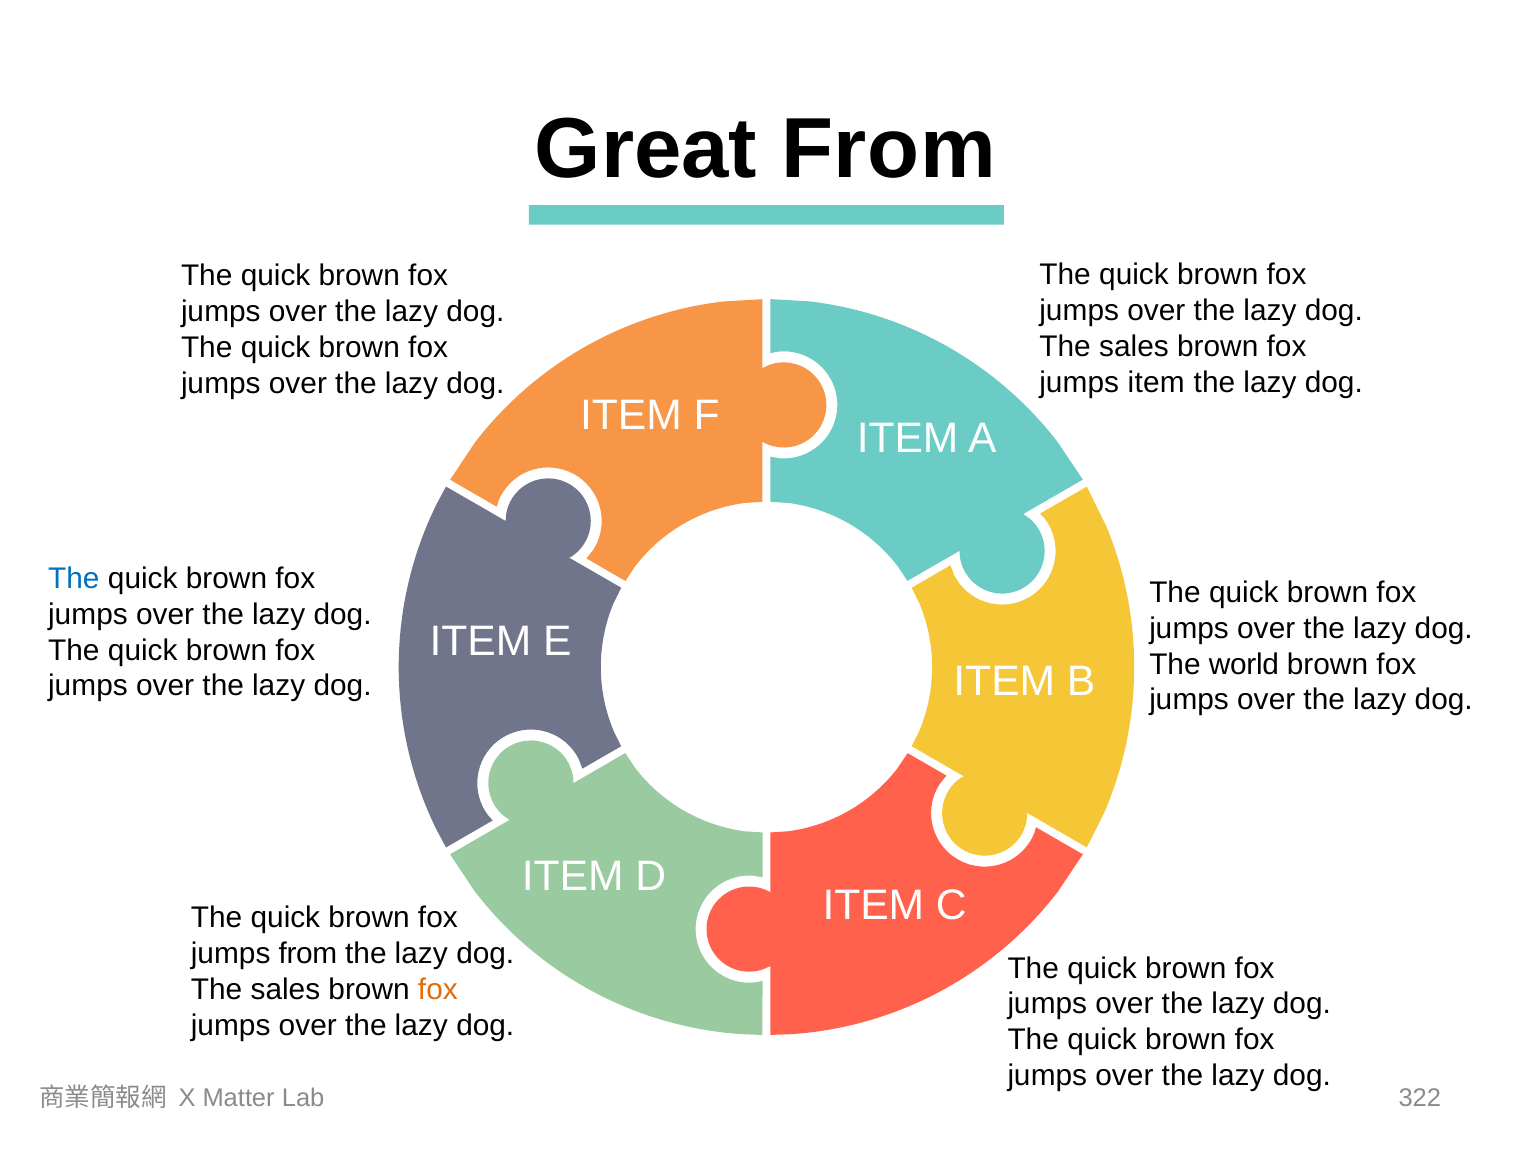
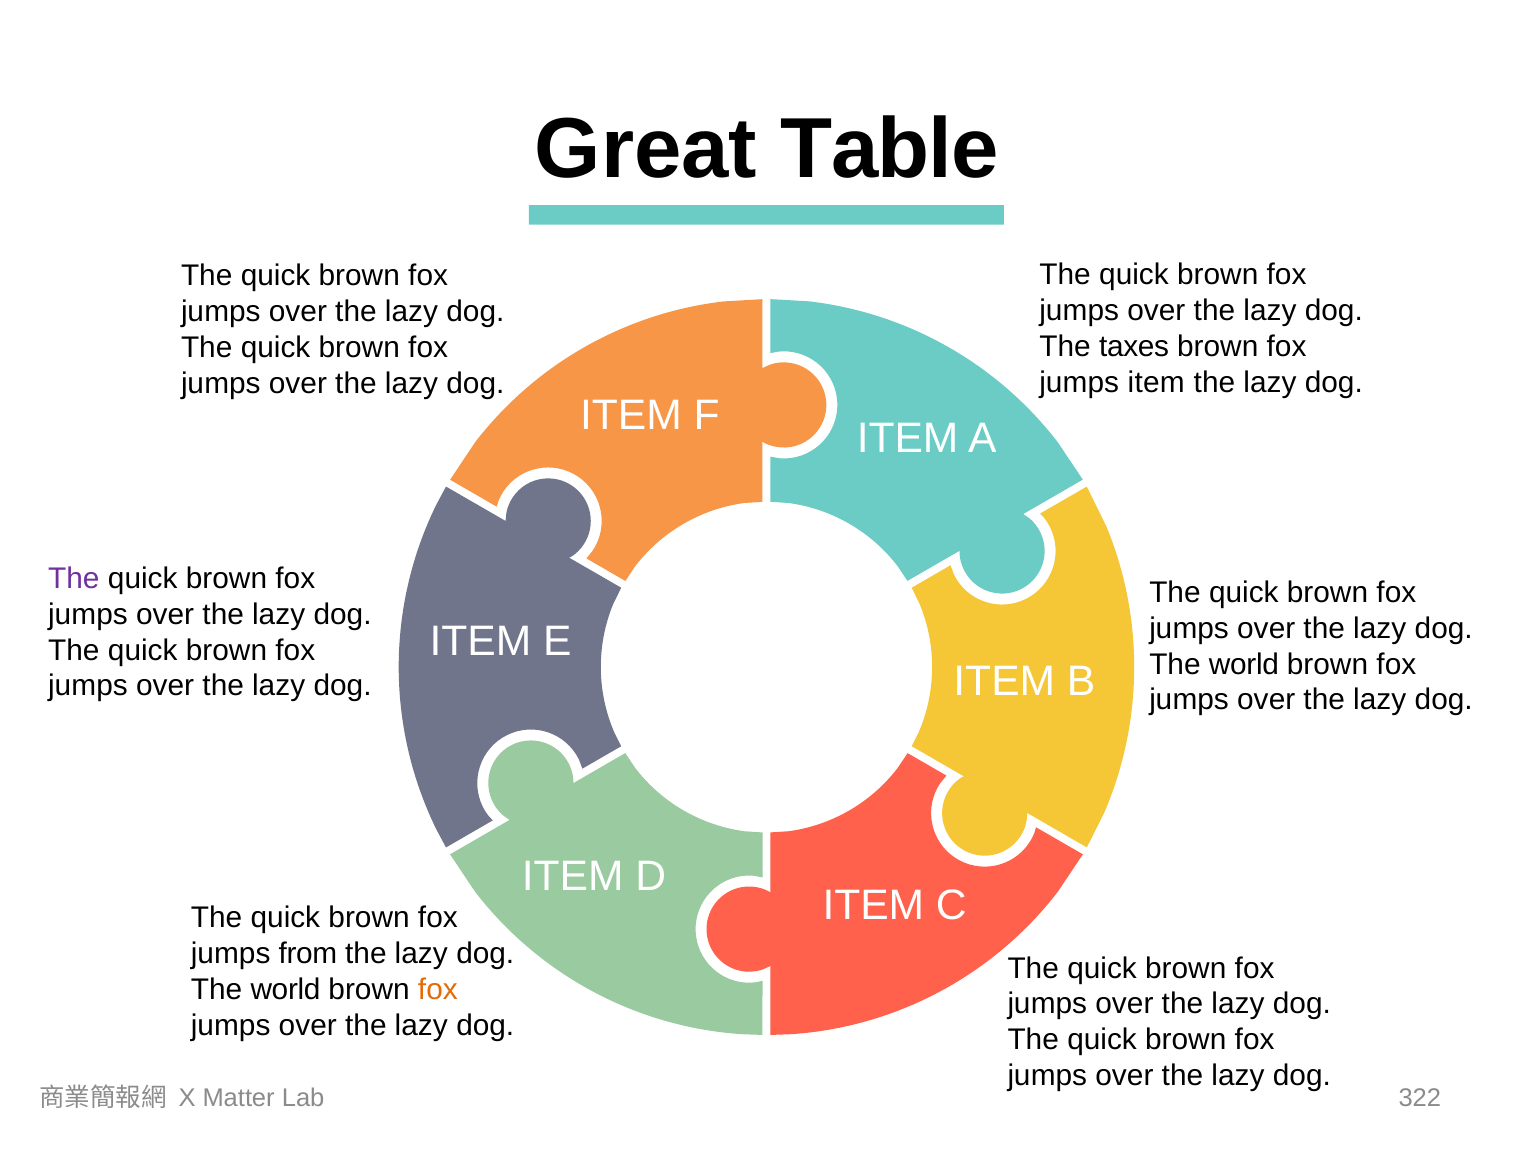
Great From: From -> Table
sales at (1134, 347): sales -> taxes
The at (74, 578) colour: blue -> purple
sales at (285, 989): sales -> world
